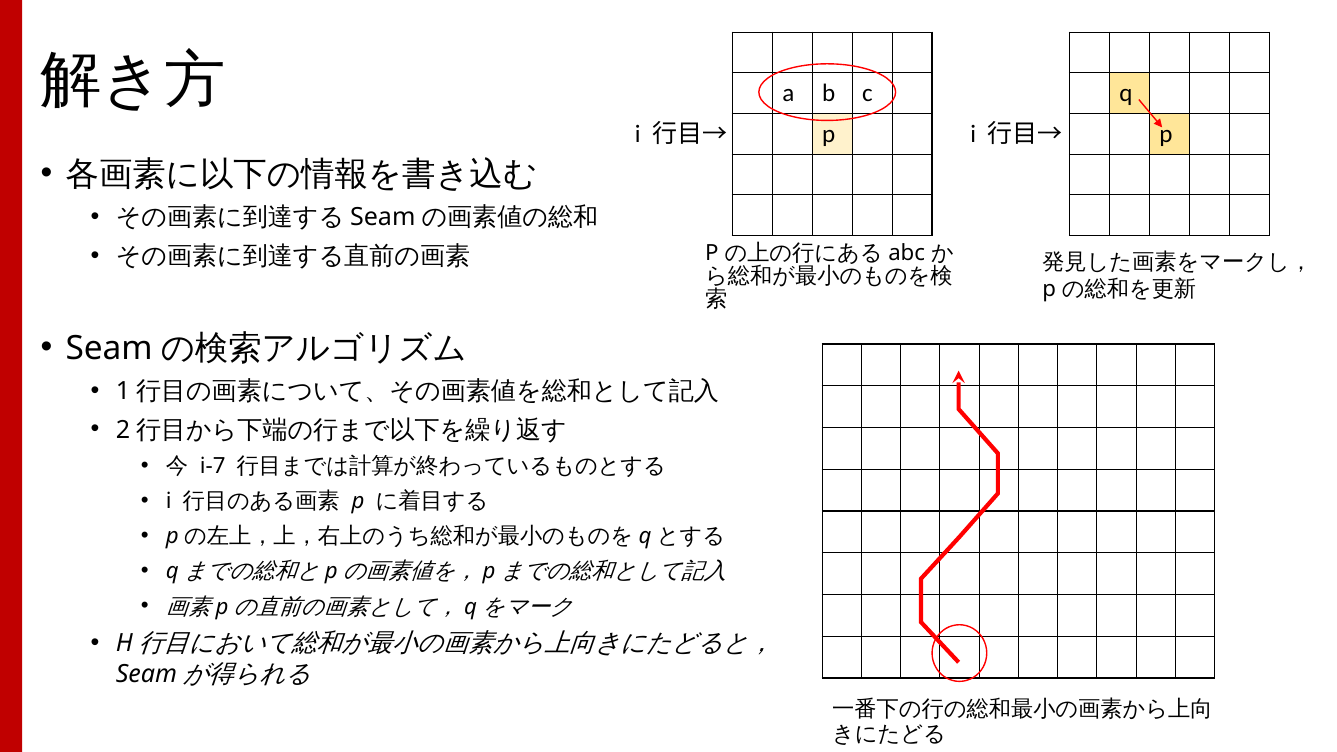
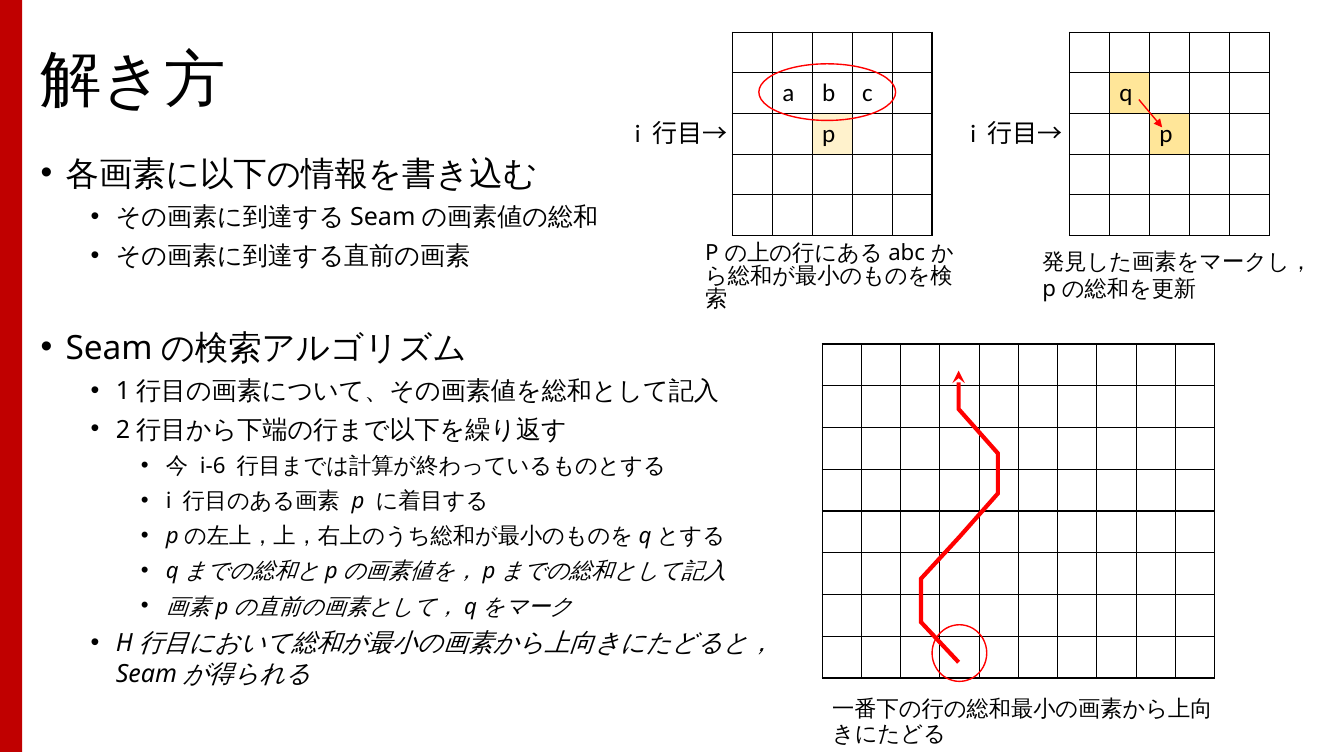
i-7: i-7 -> i-6
